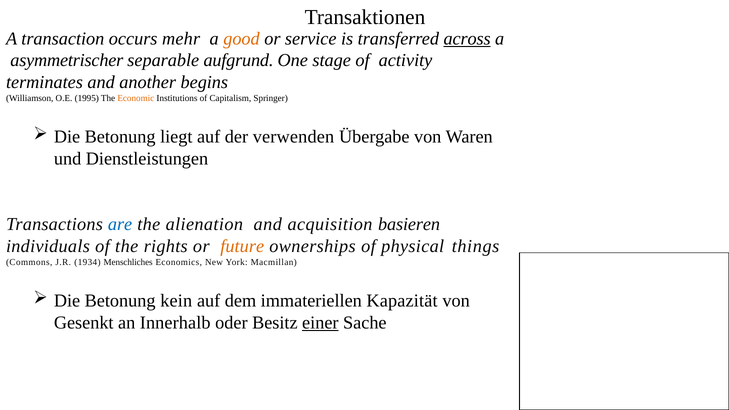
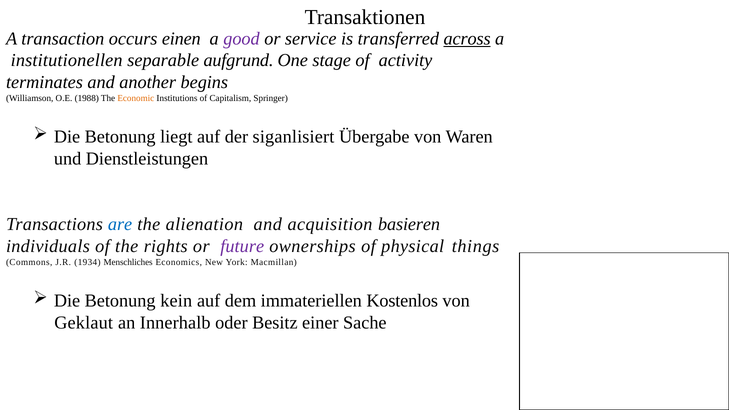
mehr: mehr -> einen
good colour: orange -> purple
asymmetrischer: asymmetrischer -> institutionellen
1995: 1995 -> 1988
verwenden: verwenden -> siganlisiert
future colour: orange -> purple
Kapazität: Kapazität -> Kostenlos
Gesenkt: Gesenkt -> Geklaut
einer underline: present -> none
